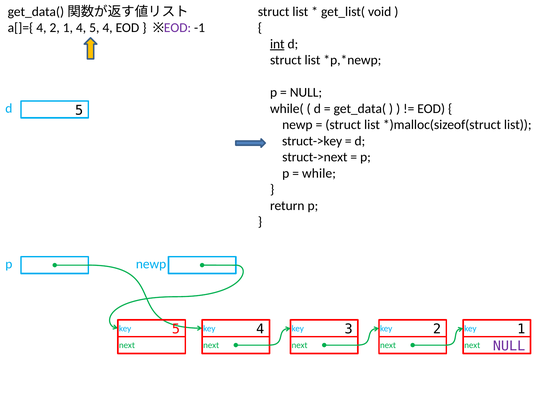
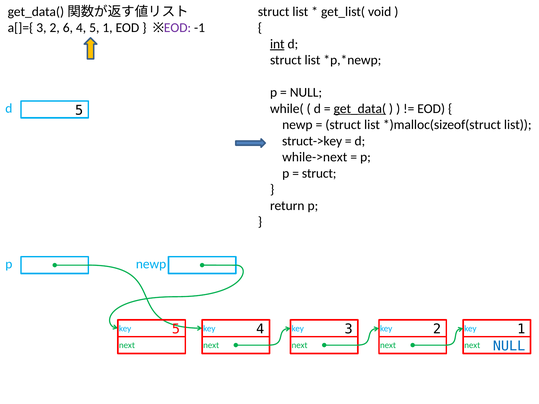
a[]={ 4: 4 -> 3
2 1: 1 -> 6
5 4: 4 -> 1
get_data( underline: none -> present
struct->next: struct->next -> while->next
while at (319, 173): while -> struct
NULL at (509, 346) colour: purple -> blue
